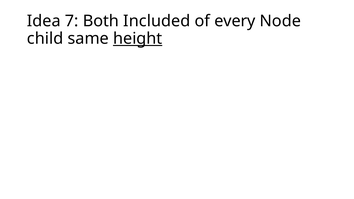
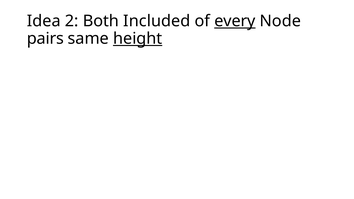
7: 7 -> 2
every underline: none -> present
child: child -> pairs
